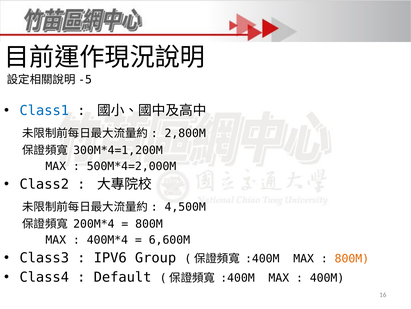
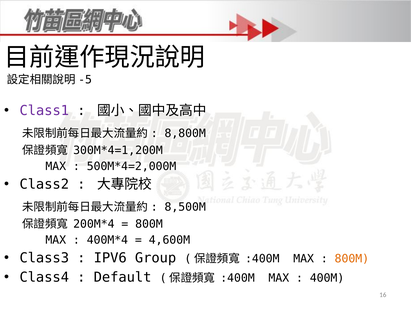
Class1 colour: blue -> purple
2,800M: 2,800M -> 8,800M
4,500M: 4,500M -> 8,500M
6,600M: 6,600M -> 4,600M
